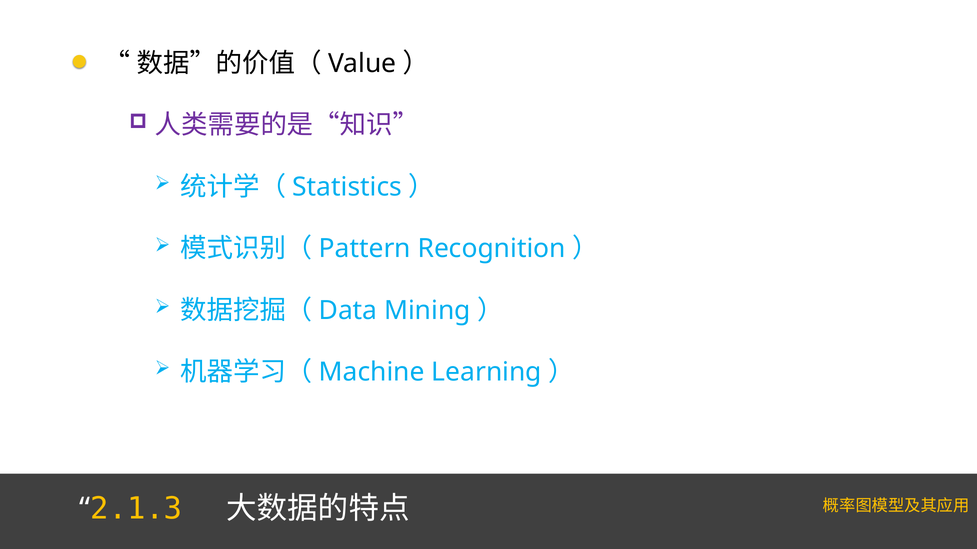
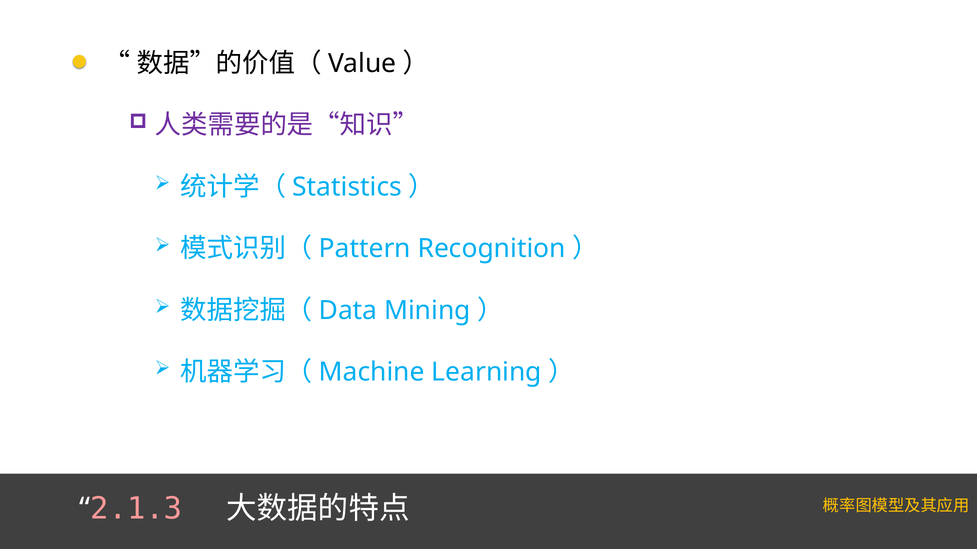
2.1.3 colour: yellow -> pink
